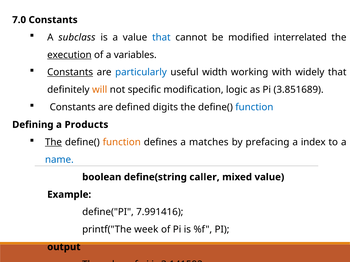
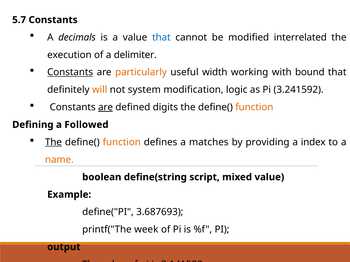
7.0: 7.0 -> 5.7
subclass: subclass -> decimals
execution underline: present -> none
variables: variables -> delimiter
particularly colour: blue -> orange
widely: widely -> bound
specific: specific -> system
3.851689: 3.851689 -> 3.241592
are at (106, 107) underline: none -> present
function at (254, 107) colour: blue -> orange
Products: Products -> Followed
prefacing: prefacing -> providing
name colour: blue -> orange
caller: caller -> script
7.991416: 7.991416 -> 3.687693
